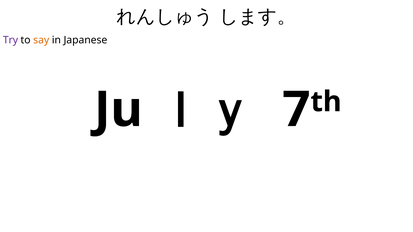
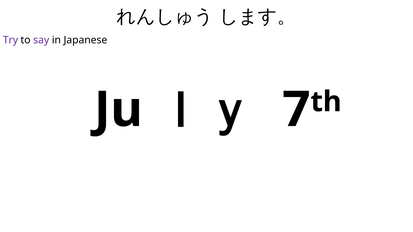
say colour: orange -> purple
